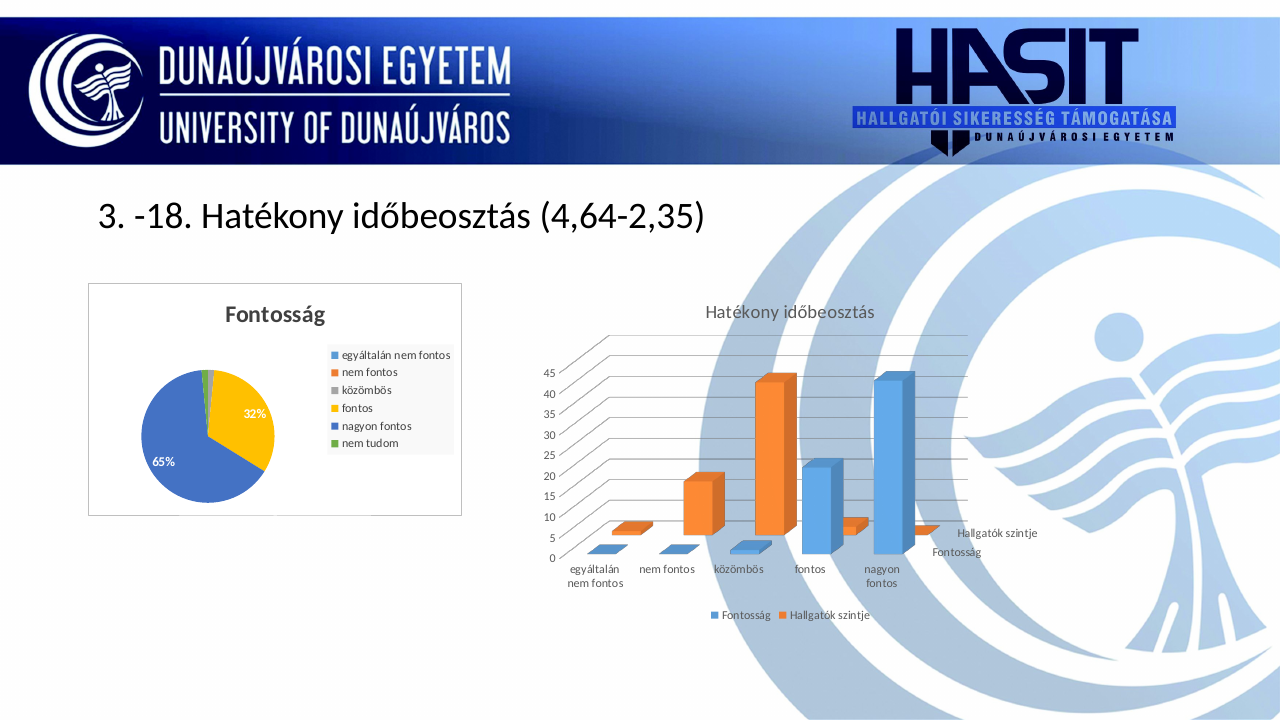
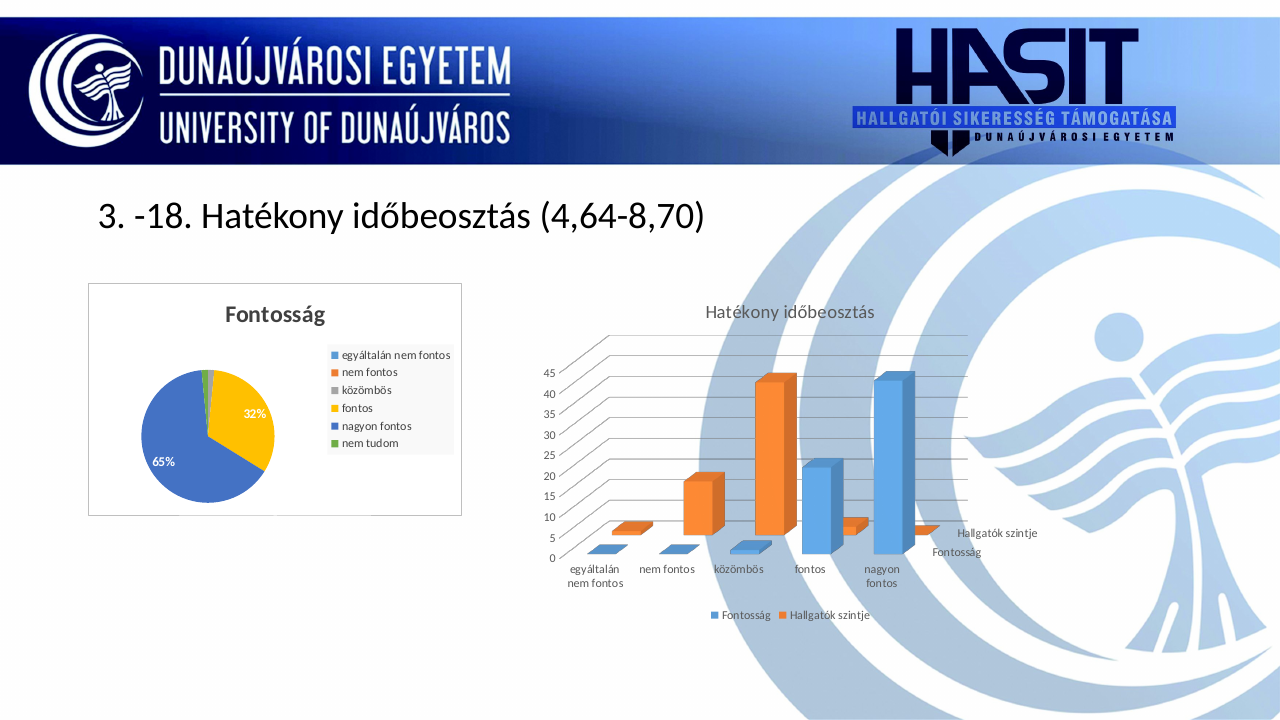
4,64-2,35: 4,64-2,35 -> 4,64-8,70
